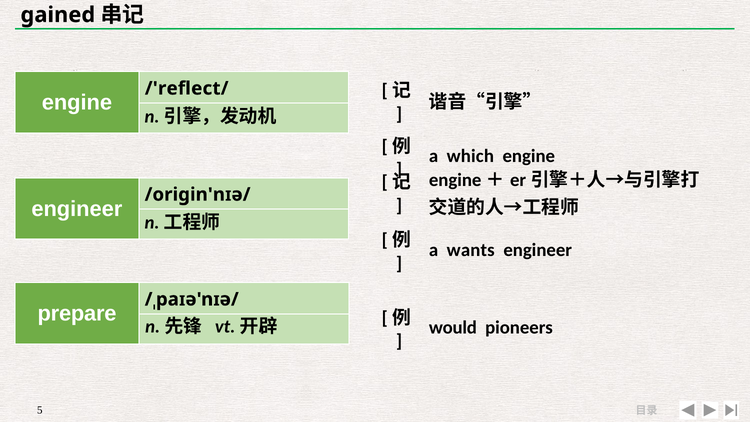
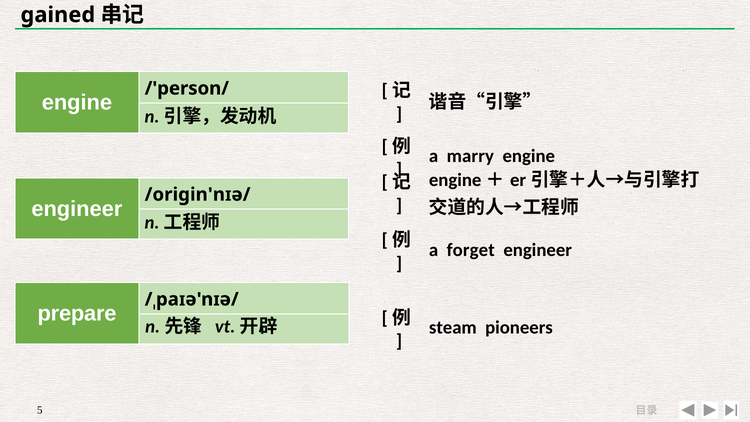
/'reflect/: /'reflect/ -> /'person/
which: which -> marry
wants: wants -> forget
would: would -> steam
